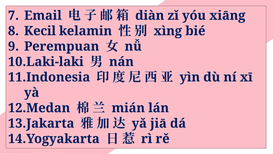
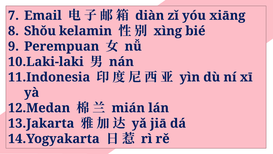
Kecil: Kecil -> Shǒu
